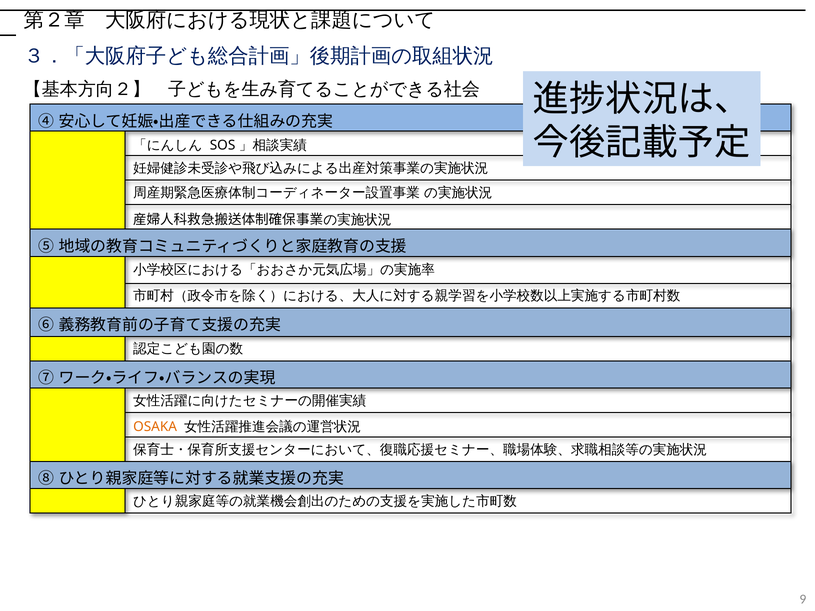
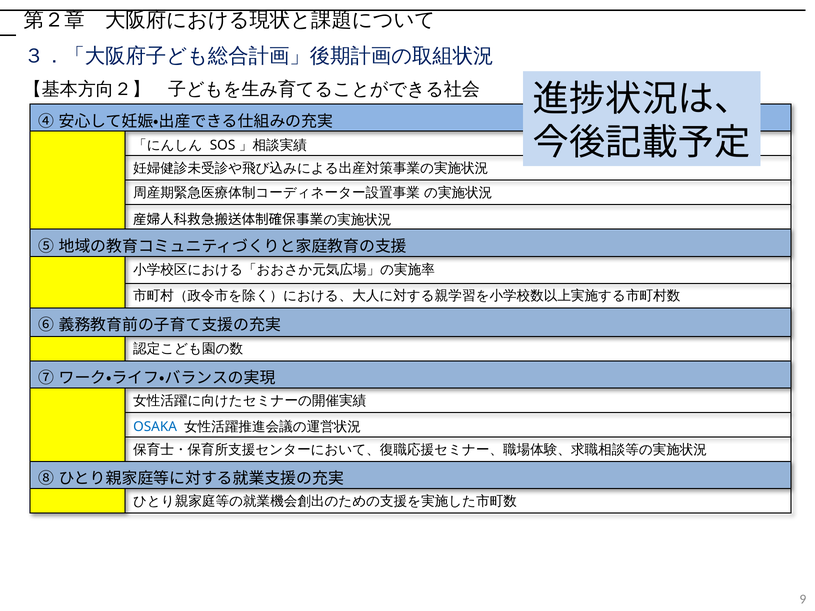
OSAKA colour: orange -> blue
